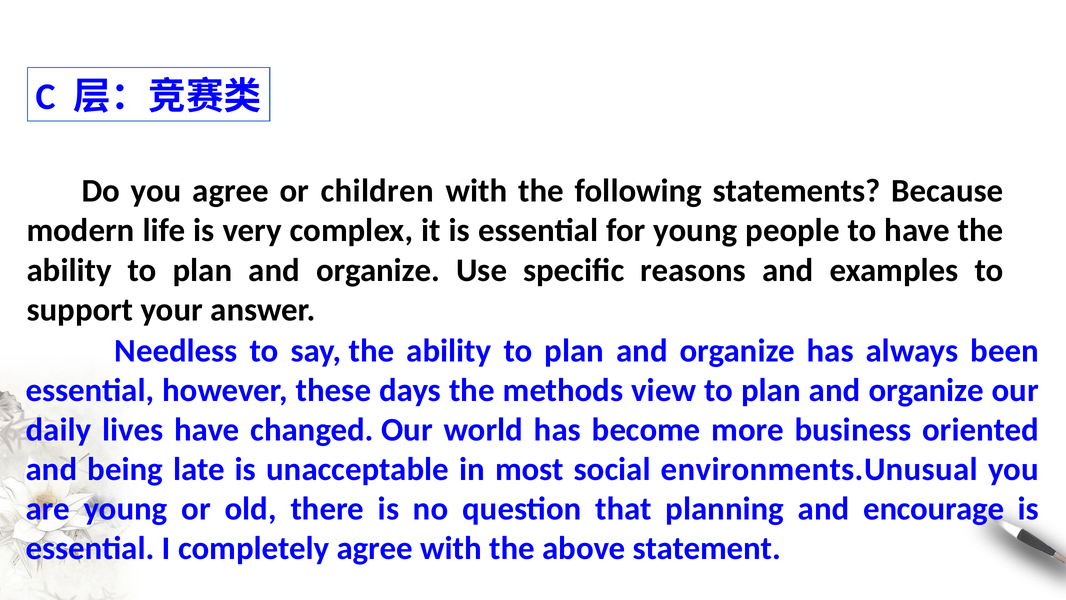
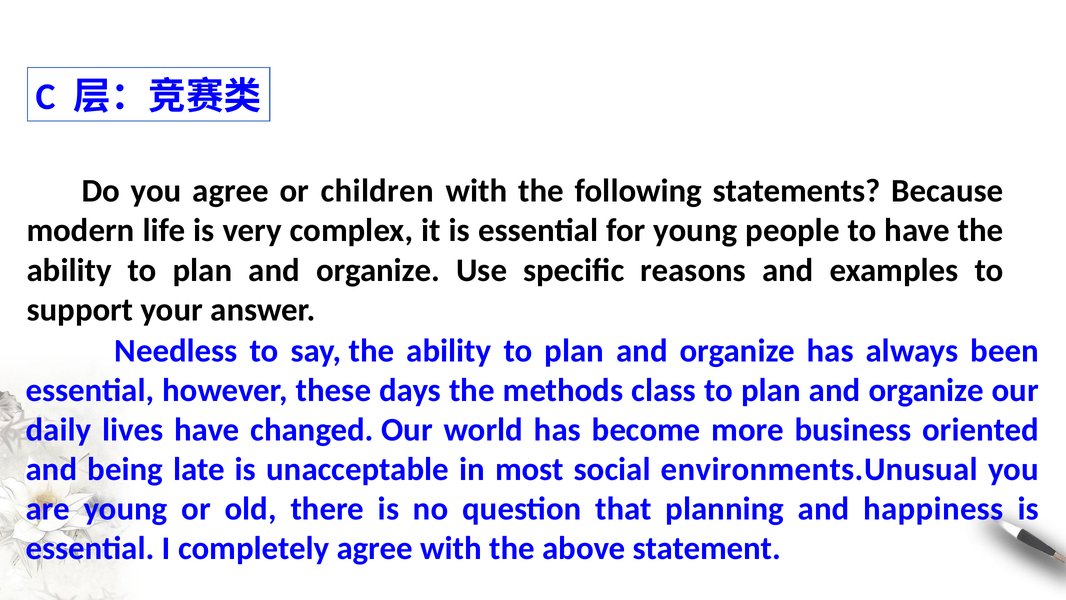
view: view -> class
encourage: encourage -> happiness
